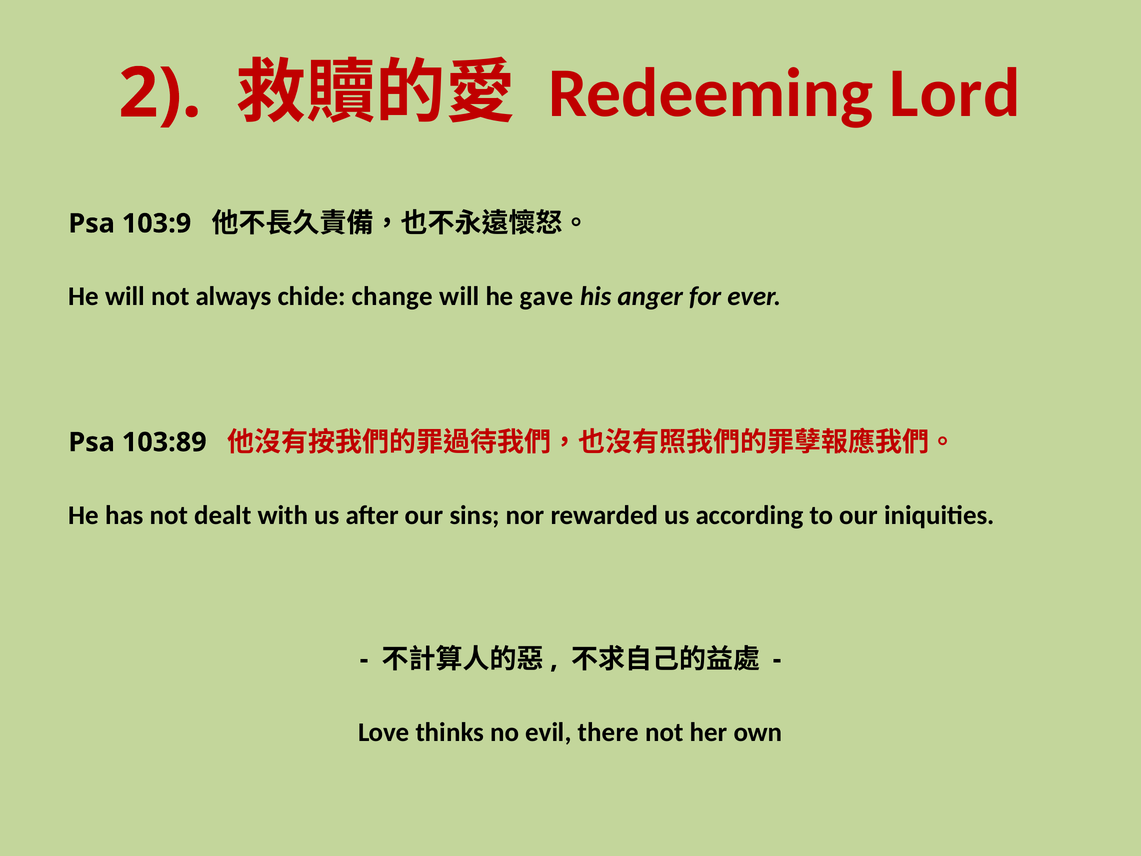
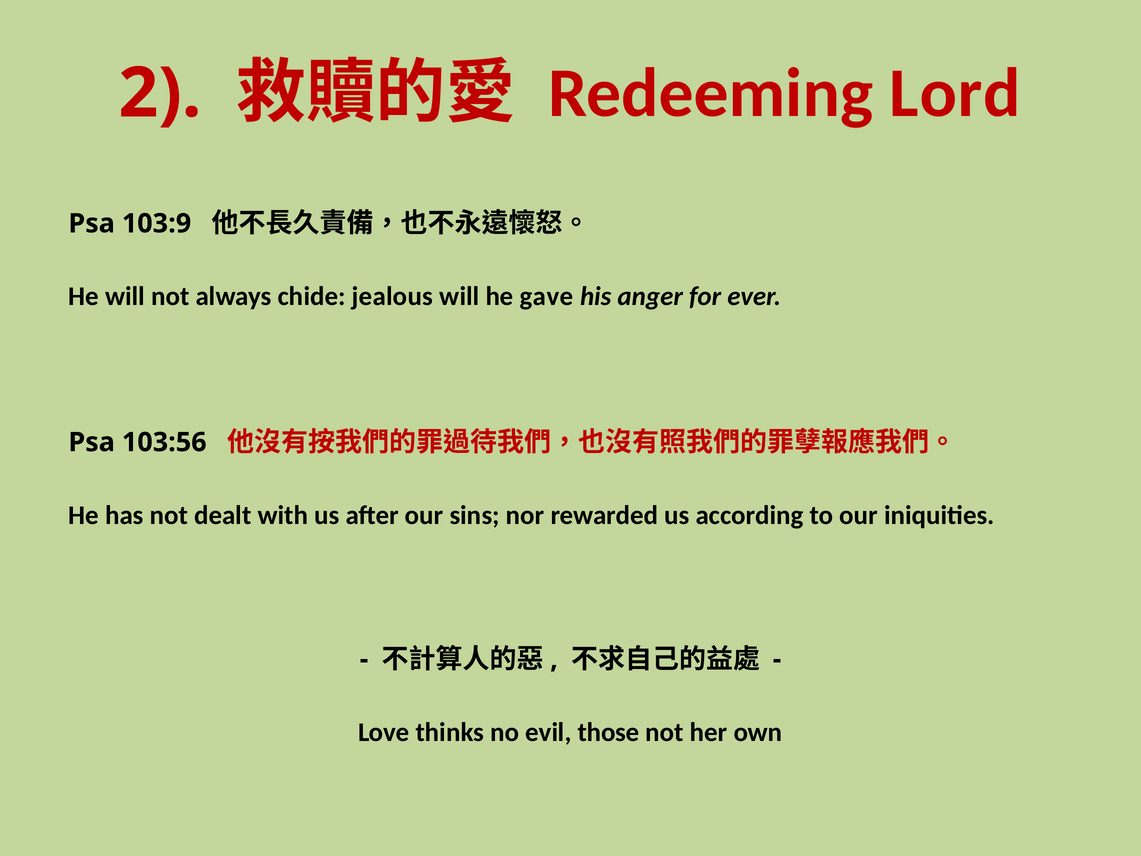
change: change -> jealous
103:89: 103:89 -> 103:56
there: there -> those
